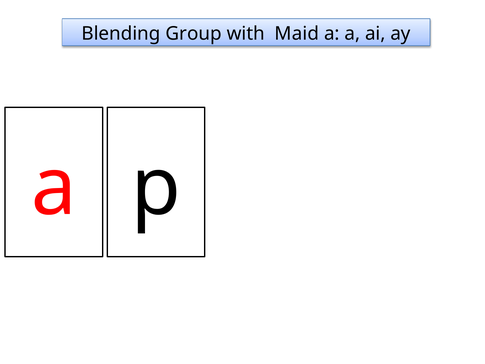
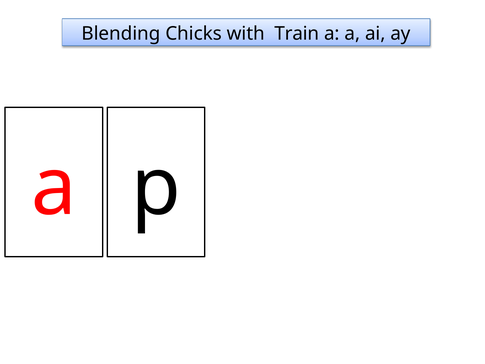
Group: Group -> Chicks
Maid: Maid -> Train
